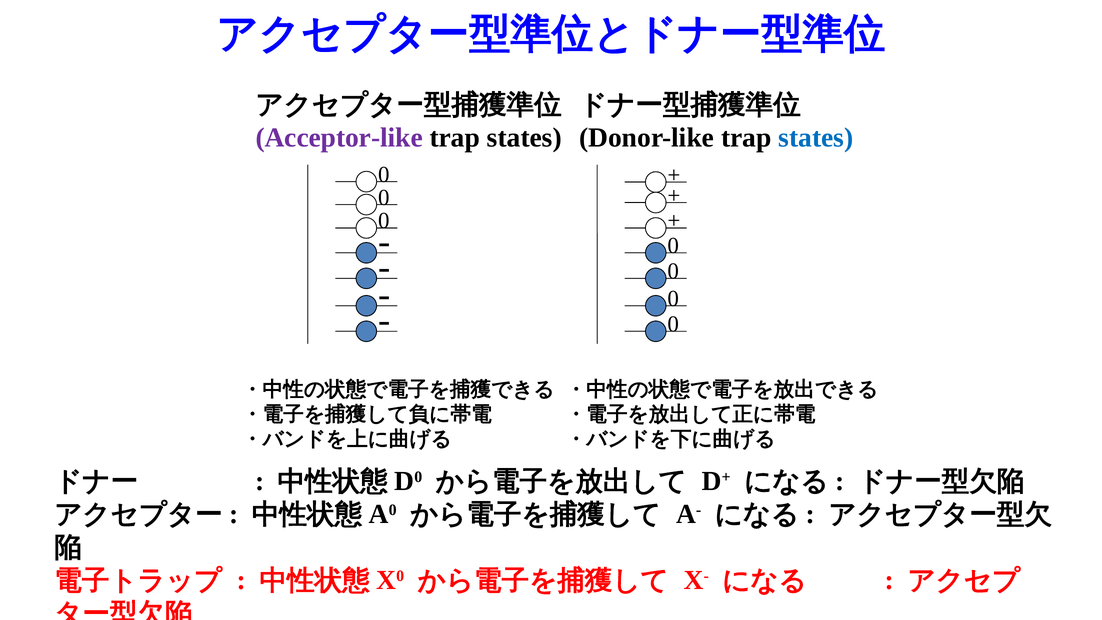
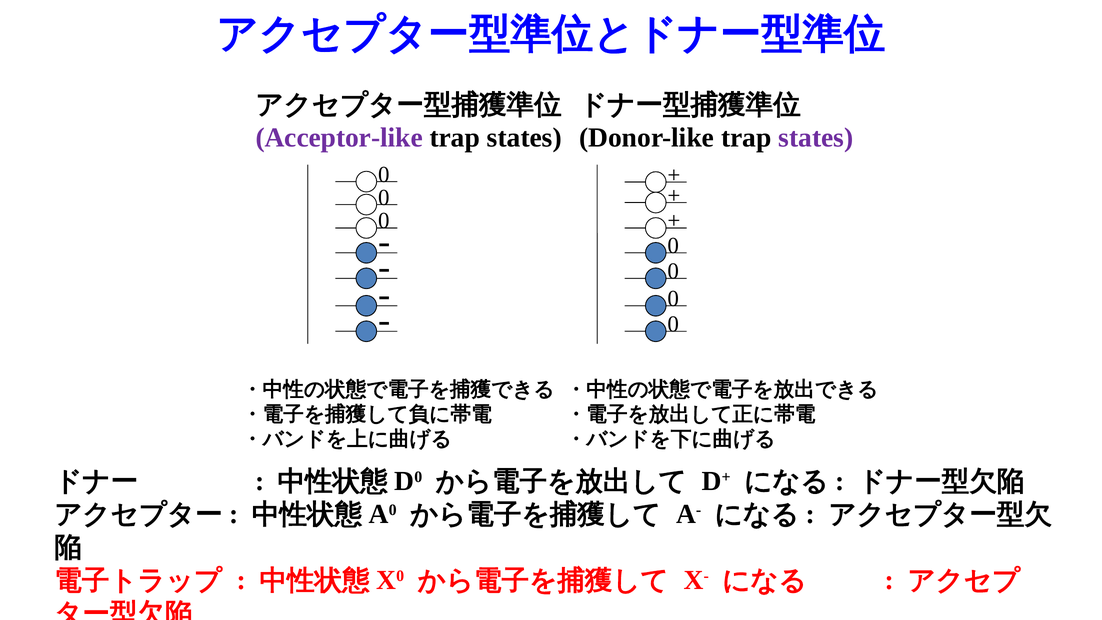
states at (816, 138) colour: blue -> purple
